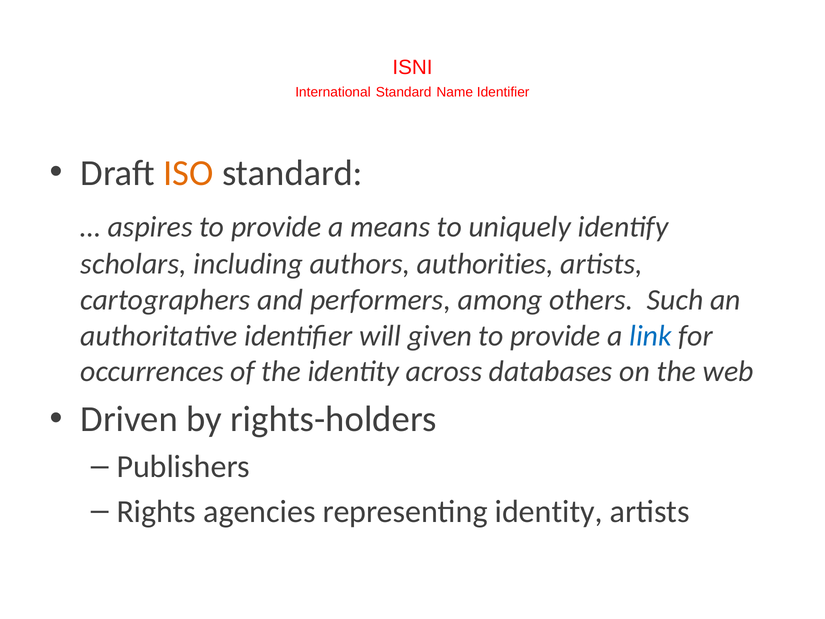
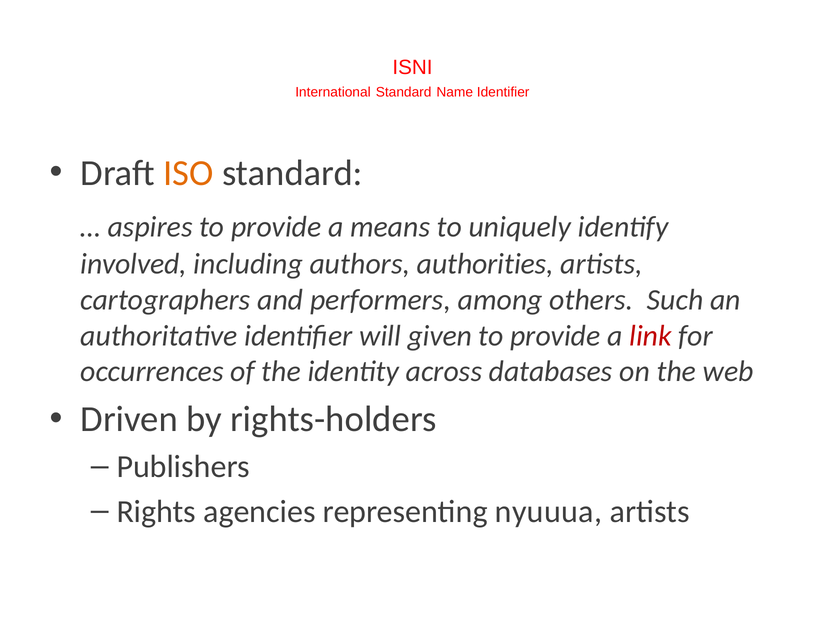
scholars: scholars -> involved
link colour: blue -> red
representing identity: identity -> nyuuua
